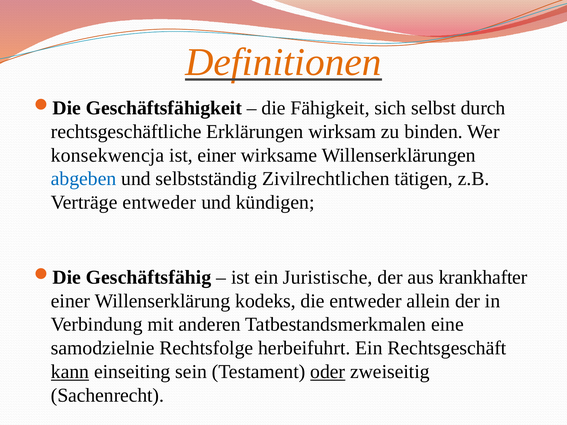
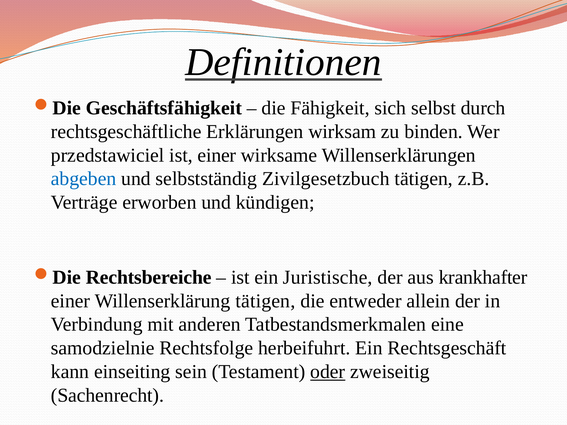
Definitionen colour: orange -> black
konsekwencja: konsekwencja -> przedstawiciel
Zivilrechtlichen: Zivilrechtlichen -> Zivilgesetzbuch
Verträge entweder: entweder -> erworben
Geschäftsfähig: Geschäftsfähig -> Rechtsbereiche
Willenserklärung kodeks: kodeks -> tätigen
kann underline: present -> none
